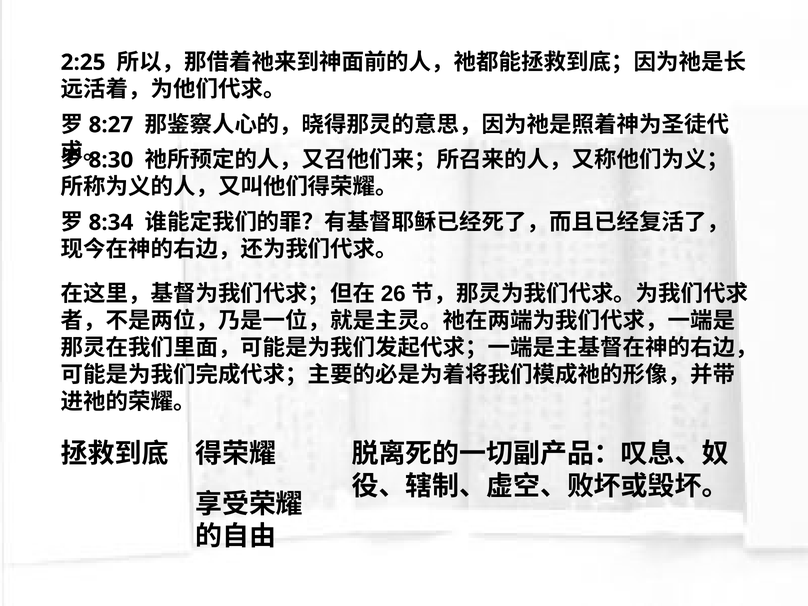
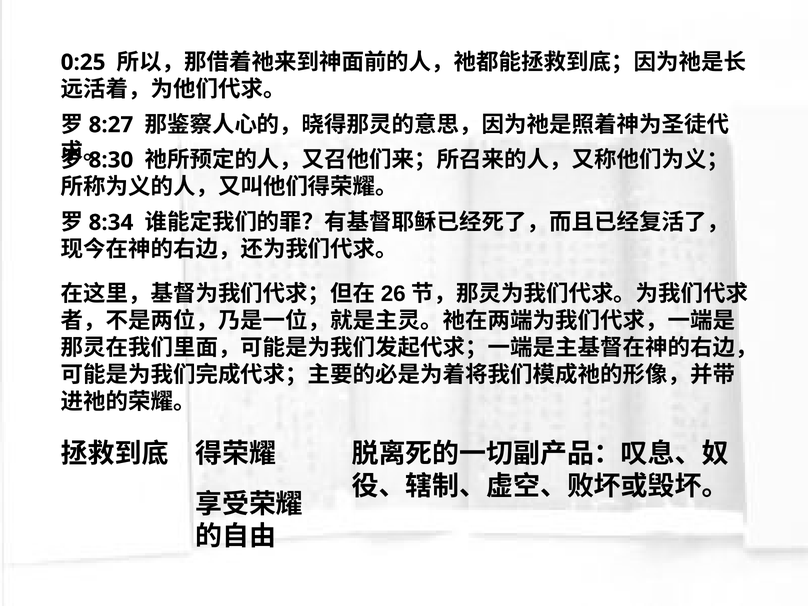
2:25: 2:25 -> 0:25
